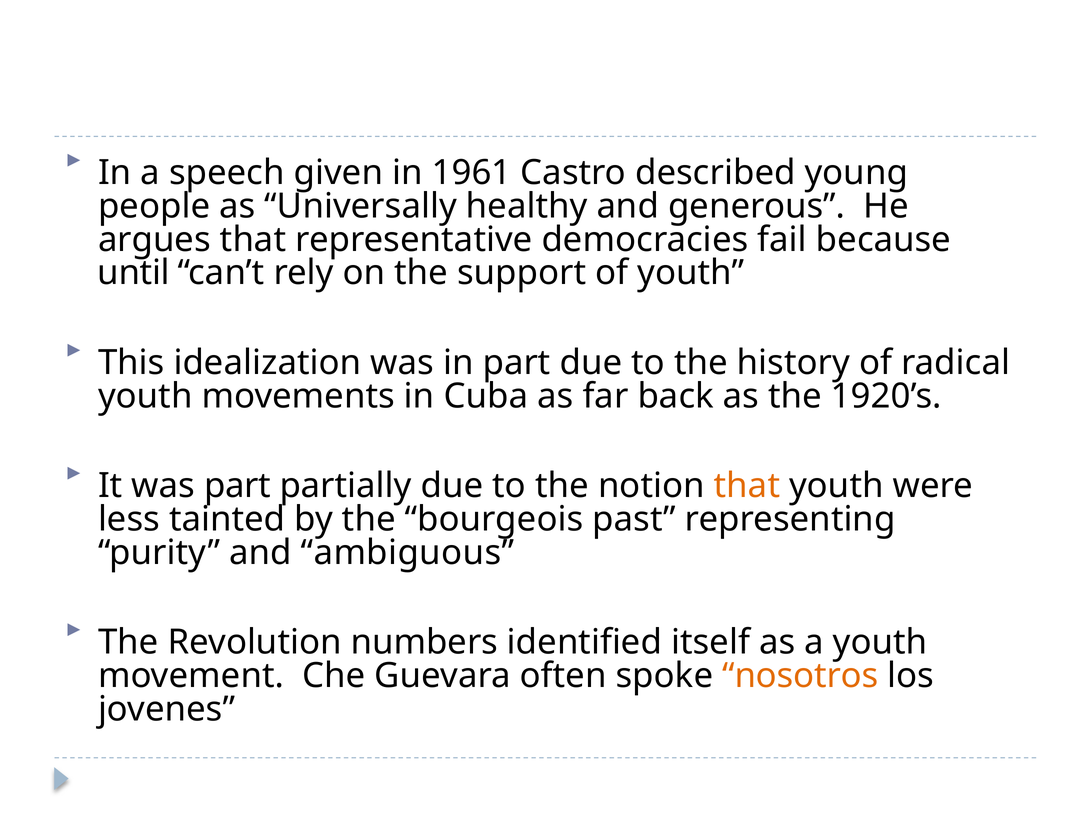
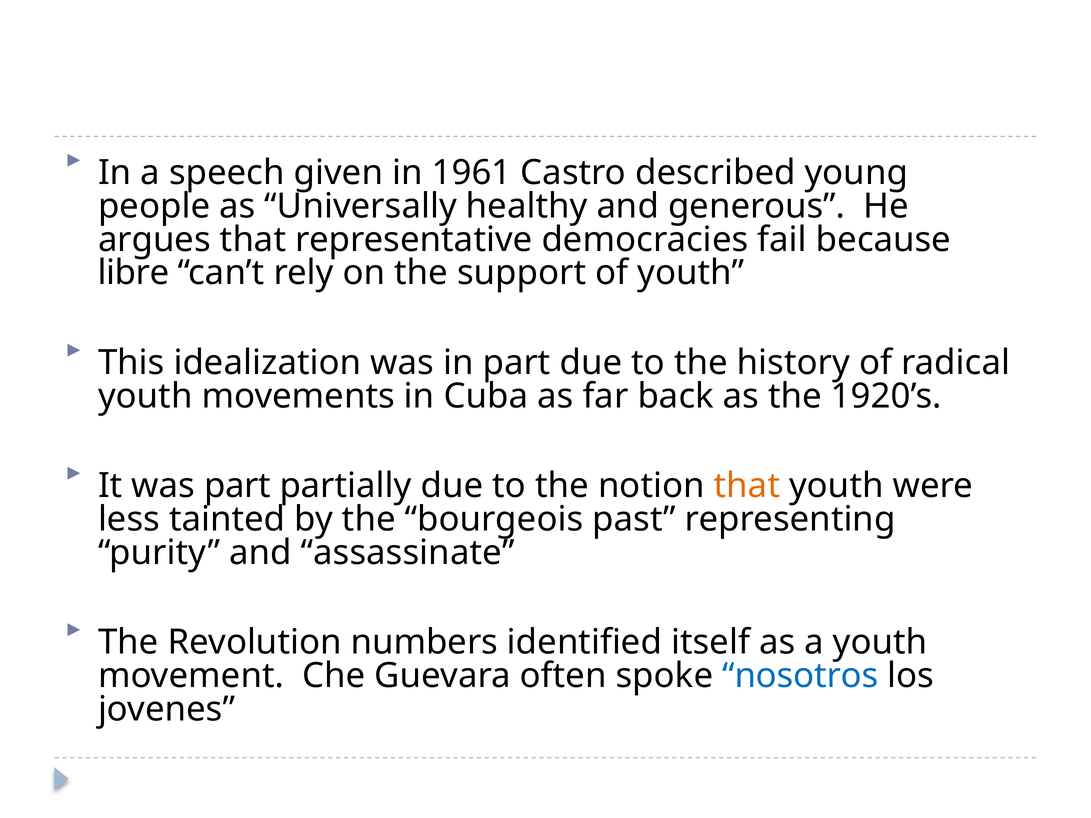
until: until -> libre
ambiguous: ambiguous -> assassinate
nosotros colour: orange -> blue
